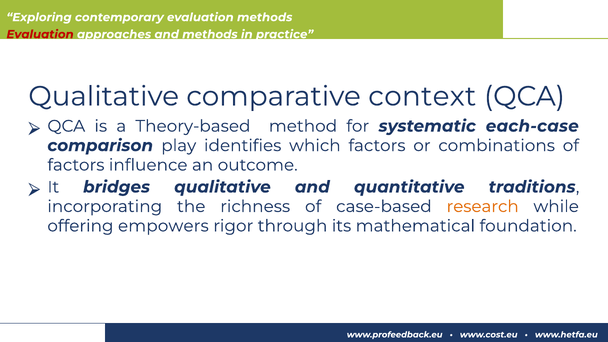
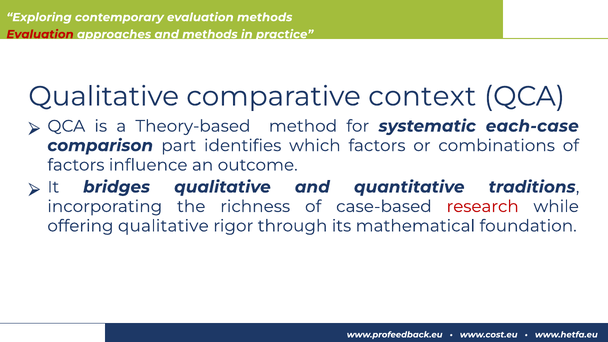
play: play -> part
research colour: orange -> red
offering empowers: empowers -> qualitative
